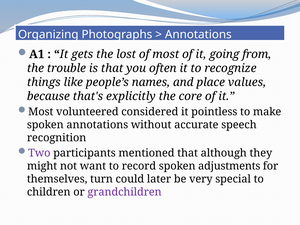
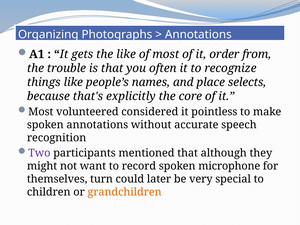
the lost: lost -> like
going: going -> order
values: values -> selects
adjustments: adjustments -> microphone
grandchildren colour: purple -> orange
